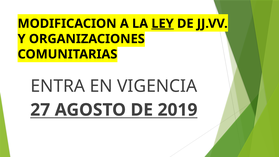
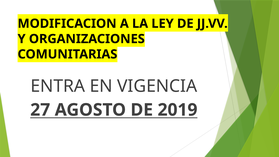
LEY underline: present -> none
